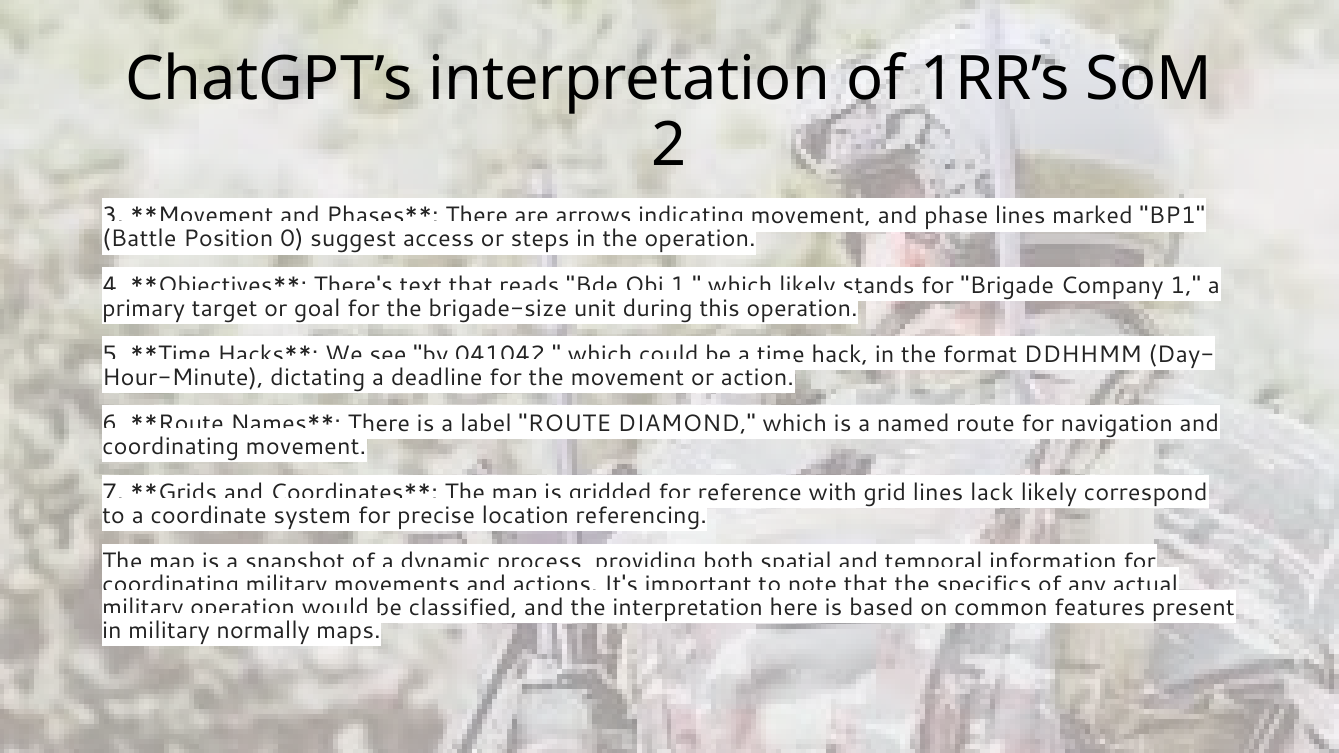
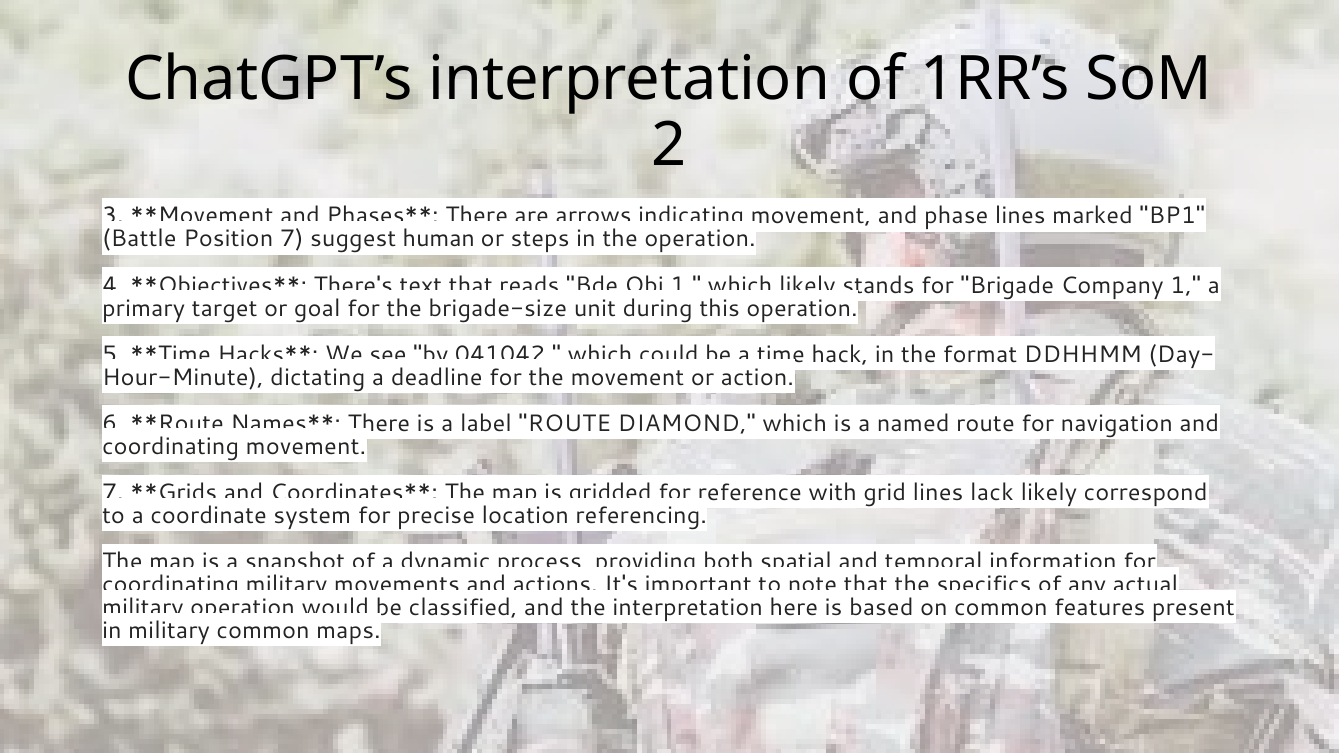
Position 0: 0 -> 7
access: access -> human
military normally: normally -> common
